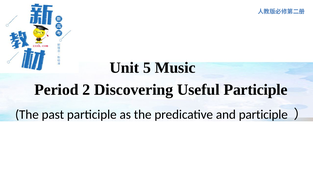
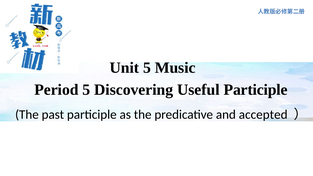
Period 2: 2 -> 5
and participle: participle -> accepted
